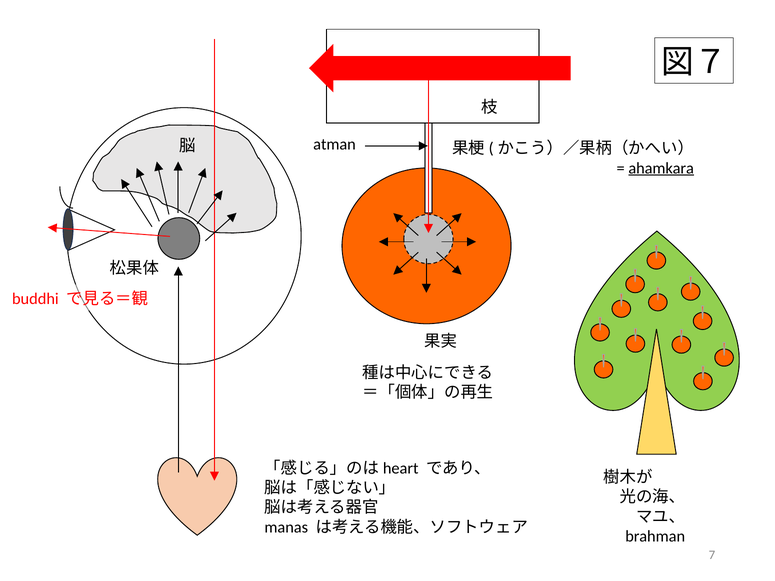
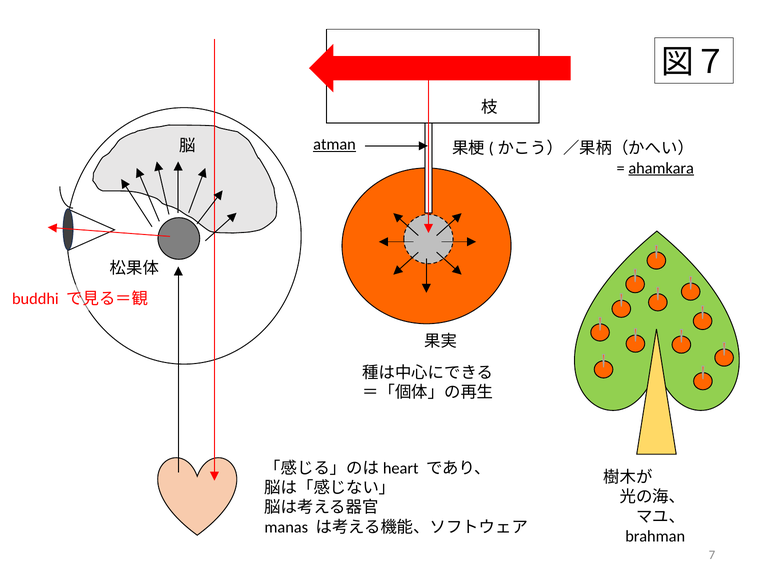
atman underline: none -> present
